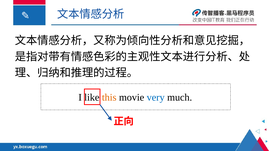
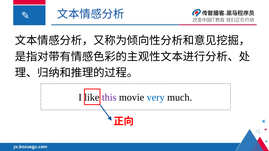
this colour: orange -> purple
